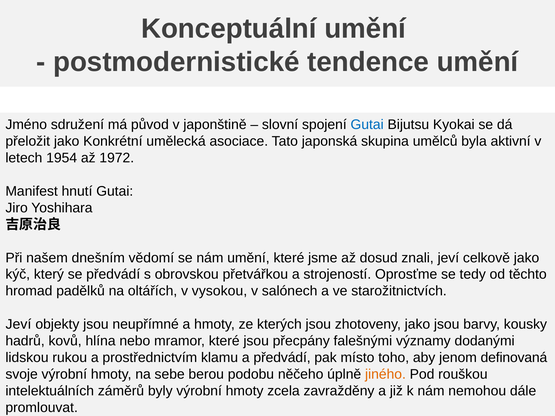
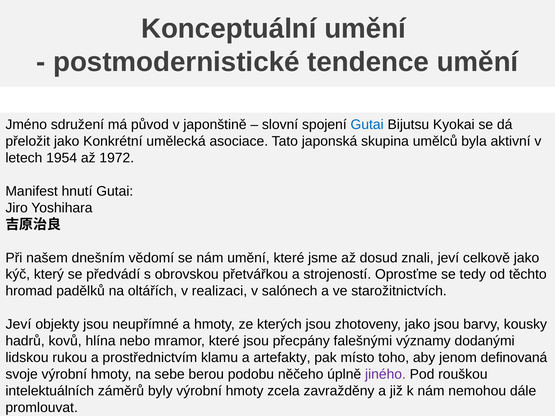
vysokou: vysokou -> realizaci
a předvádí: předvádí -> artefakty
jiného colour: orange -> purple
